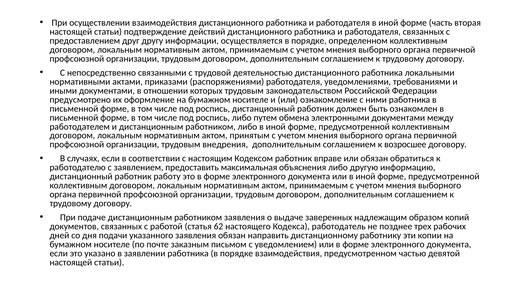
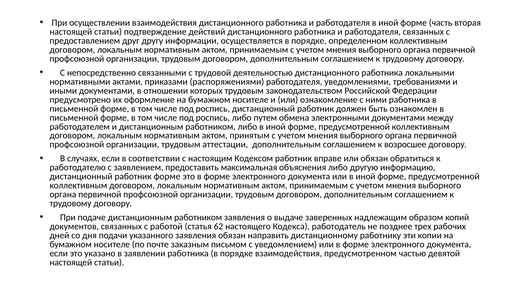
внедрения: внедрения -> аттестации
работник работу: работу -> форме
